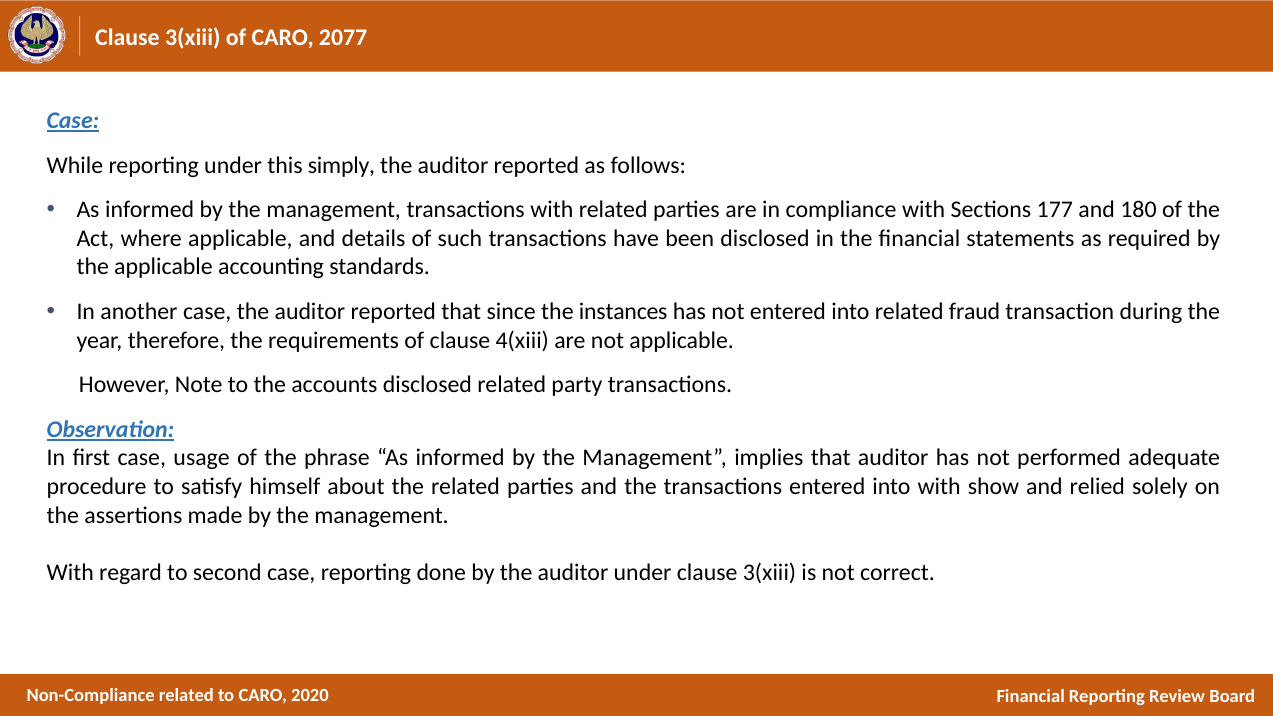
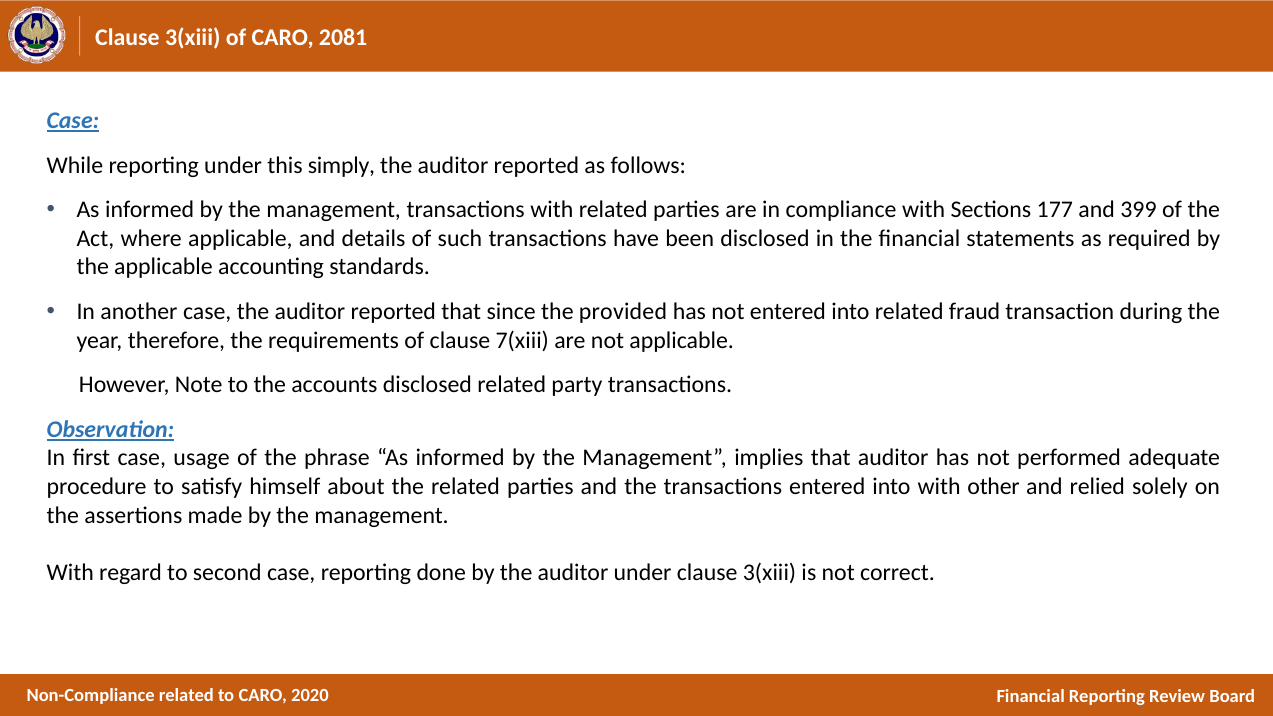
2077: 2077 -> 2081
180: 180 -> 399
instances: instances -> provided
4(xiii: 4(xiii -> 7(xiii
show: show -> other
